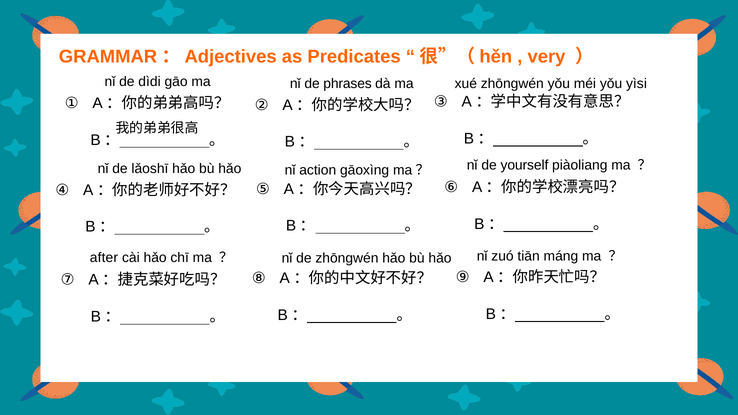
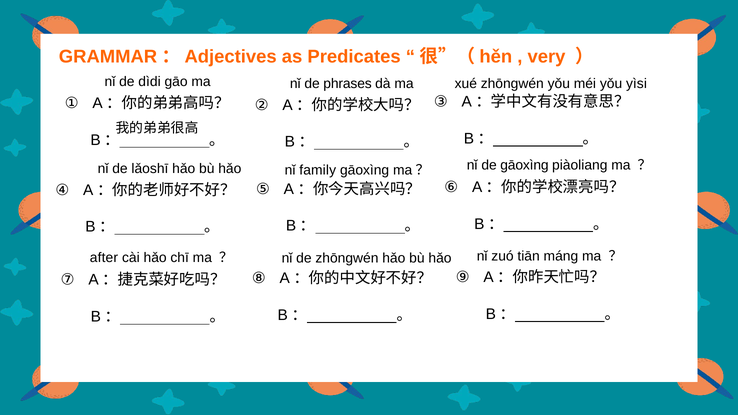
action: action -> family
de yourself: yourself -> gāoxìng
